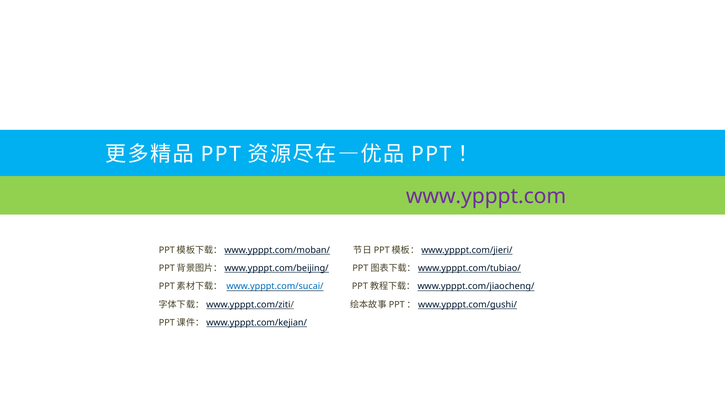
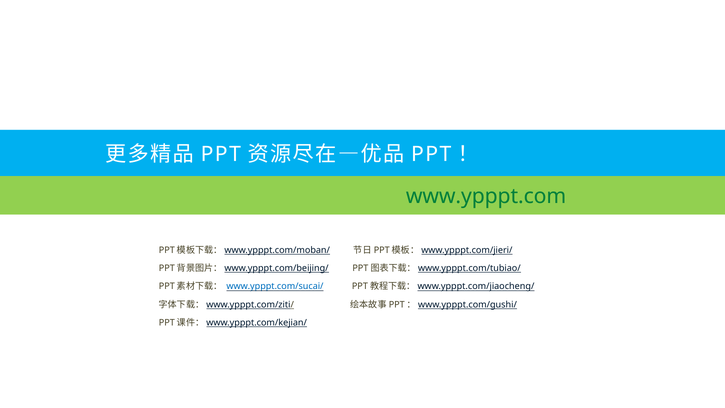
www.ypppt.com colour: purple -> green
